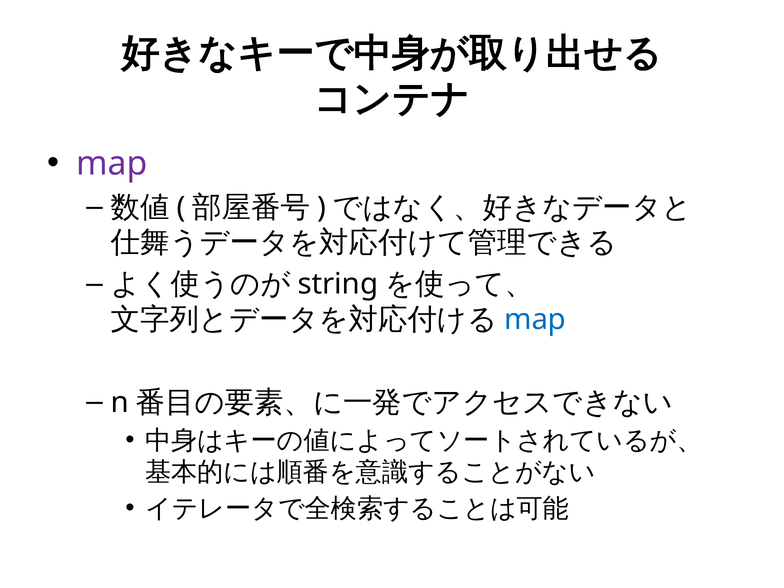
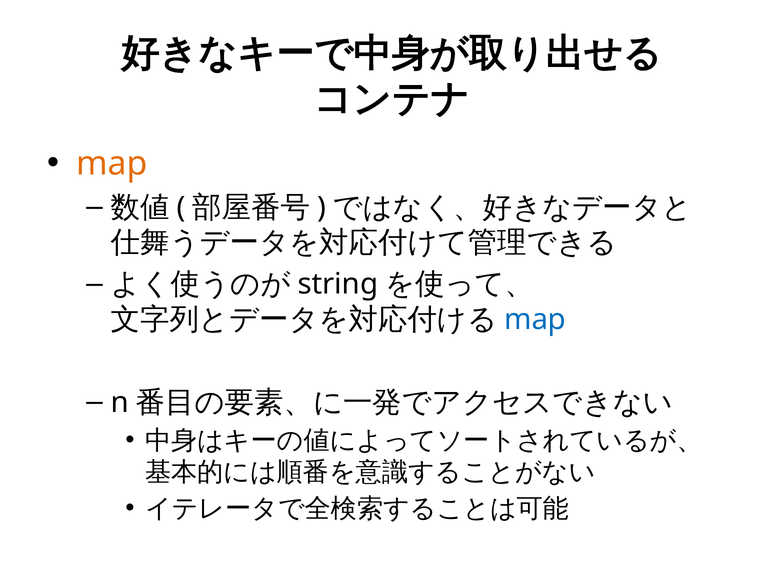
map at (112, 164) colour: purple -> orange
